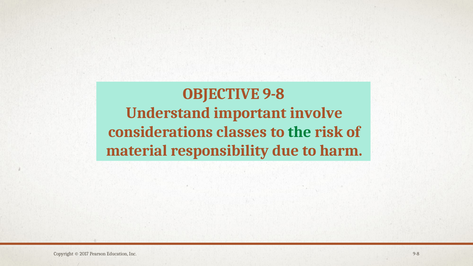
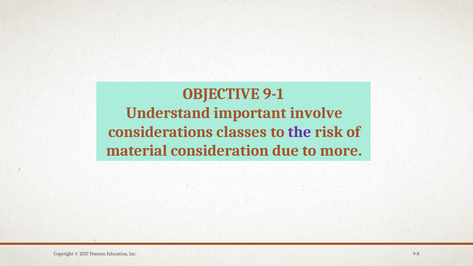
OBJECTIVE 9-8: 9-8 -> 9-1
the colour: green -> purple
responsibility: responsibility -> consideration
harm: harm -> more
